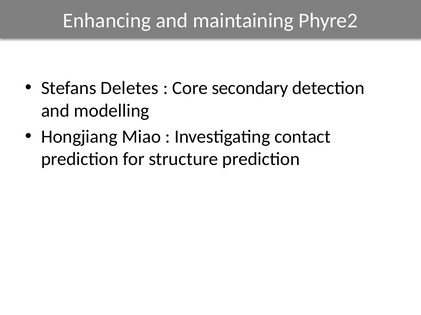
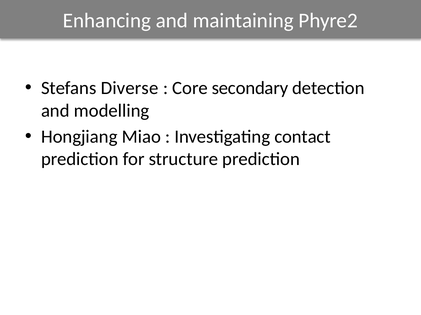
Deletes: Deletes -> Diverse
